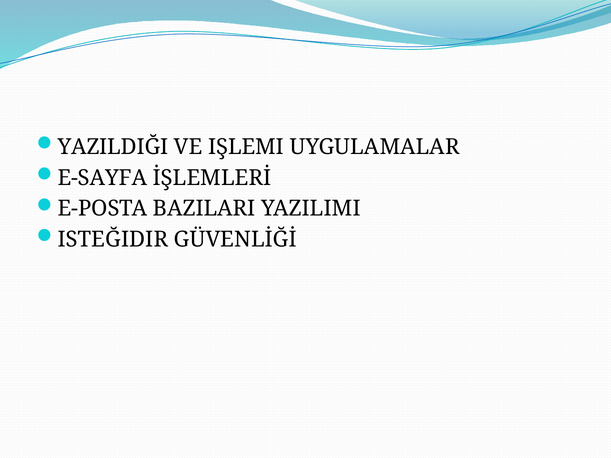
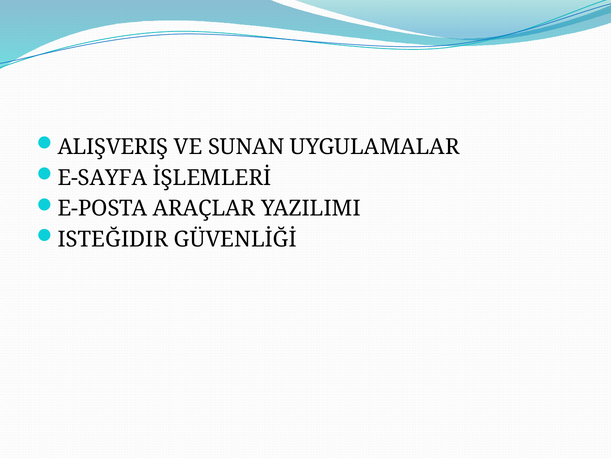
YAZILDIĞI: YAZILDIĞI -> ALIŞVERIŞ
IŞLEMI: IŞLEMI -> SUNAN
BAZILARI: BAZILARI -> ARAÇLAR
